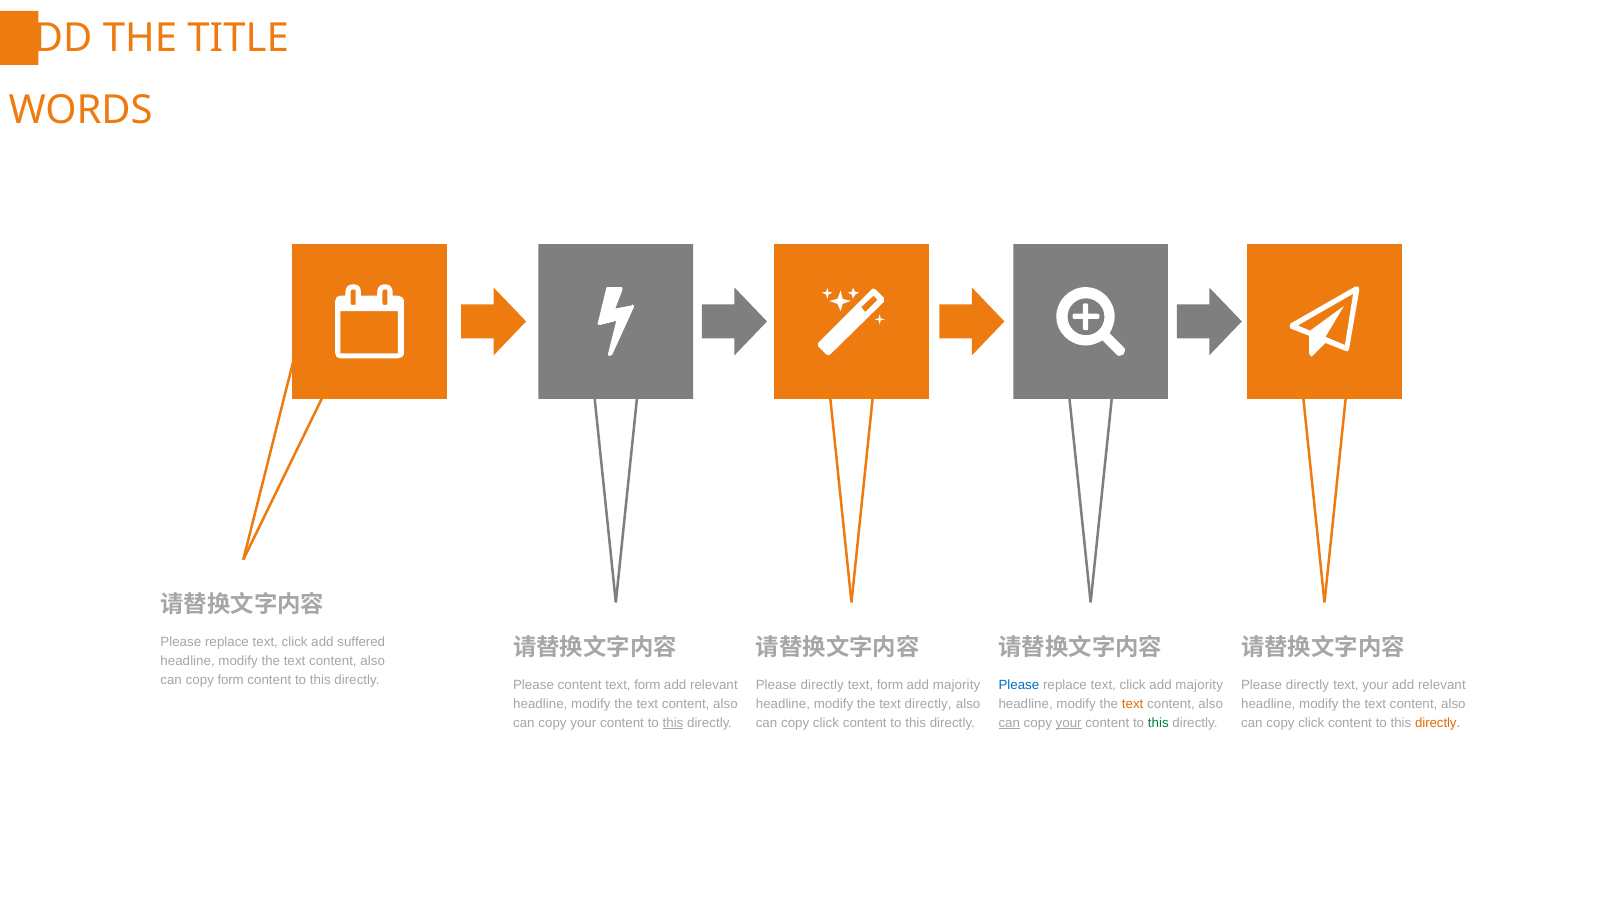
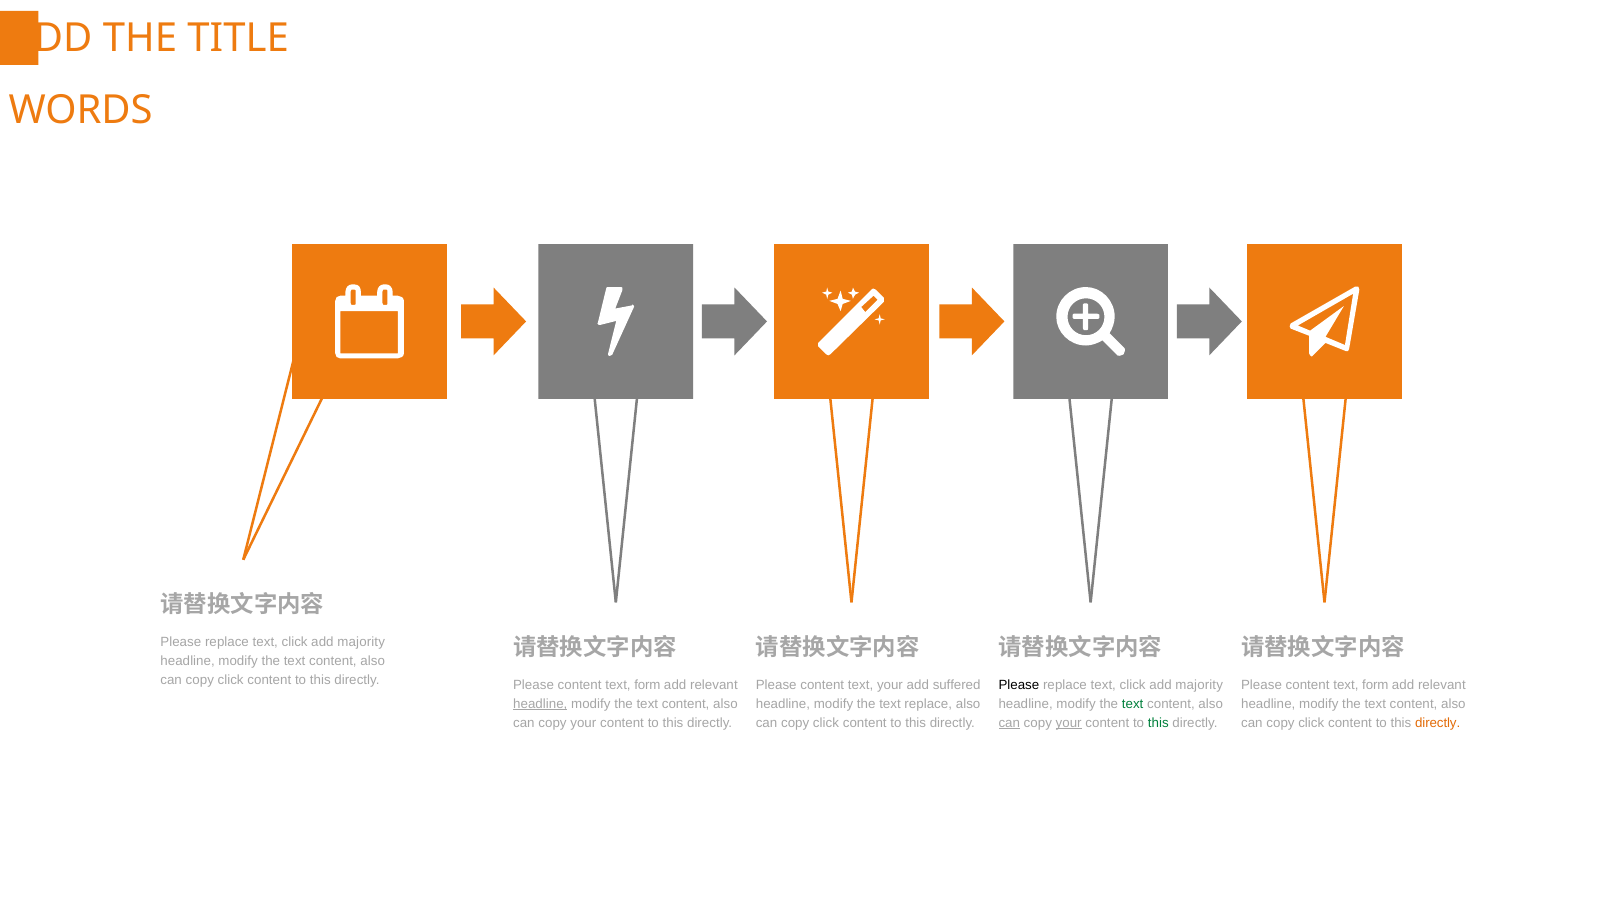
suffered at (361, 642): suffered -> majority
form at (231, 680): form -> click
directly at (822, 684): directly -> content
form at (890, 684): form -> your
majority at (957, 684): majority -> suffered
Please at (1019, 684) colour: blue -> black
directly at (1308, 684): directly -> content
your at (1375, 684): your -> form
headline at (540, 704) underline: none -> present
text directly: directly -> replace
text at (1133, 704) colour: orange -> green
this at (673, 723) underline: present -> none
